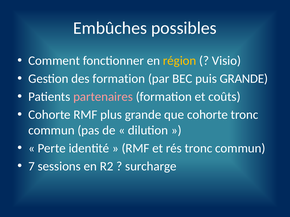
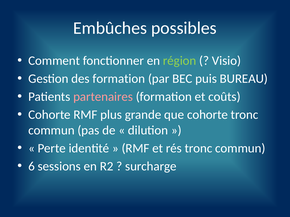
région colour: yellow -> light green
puis GRANDE: GRANDE -> BUREAU
7: 7 -> 6
